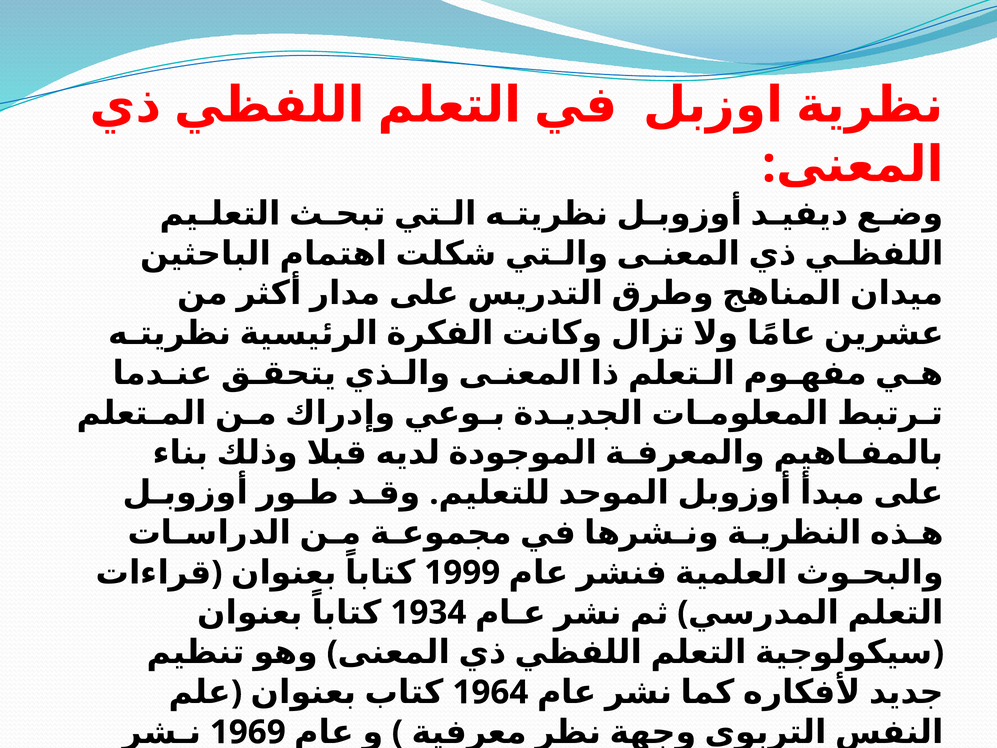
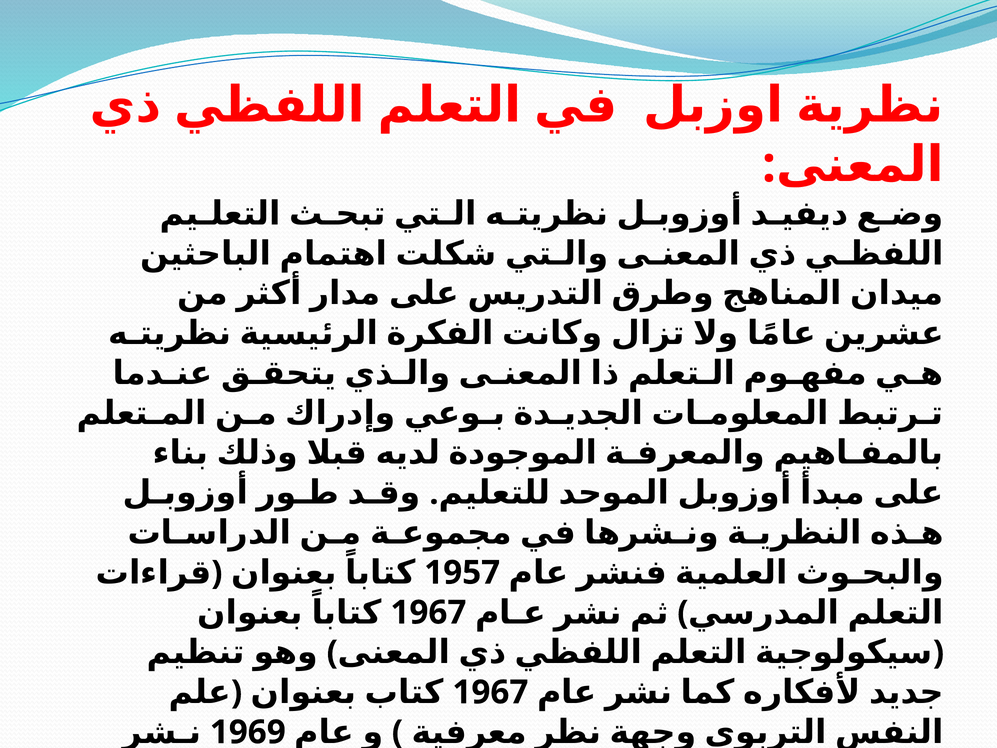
1999: 1999 -> 1957
1934 at (428, 612): 1934 -> 1967
1964 at (490, 692): 1964 -> 1967
